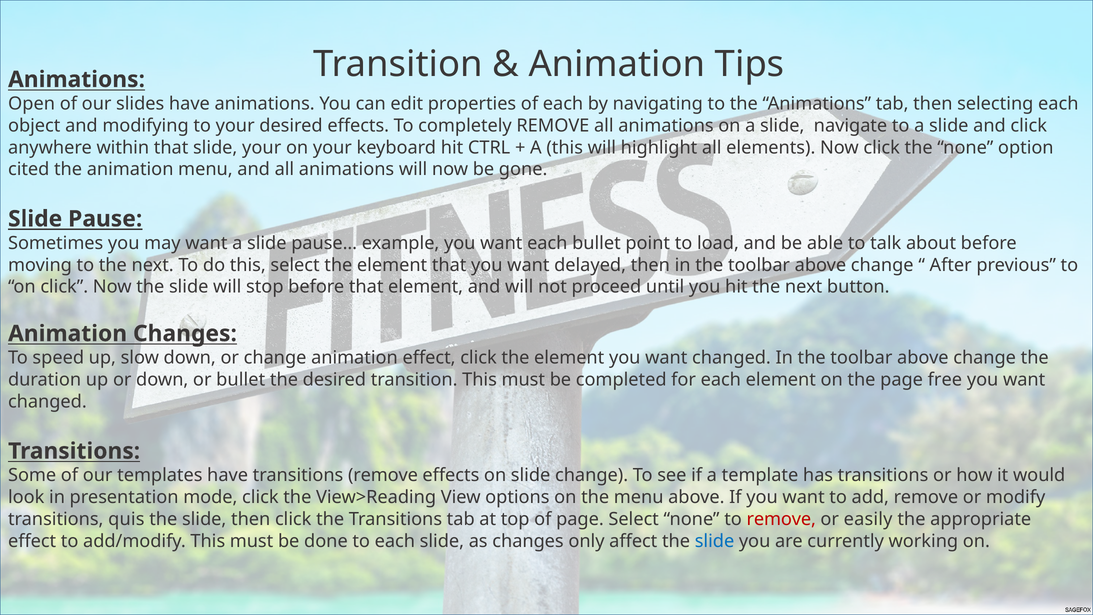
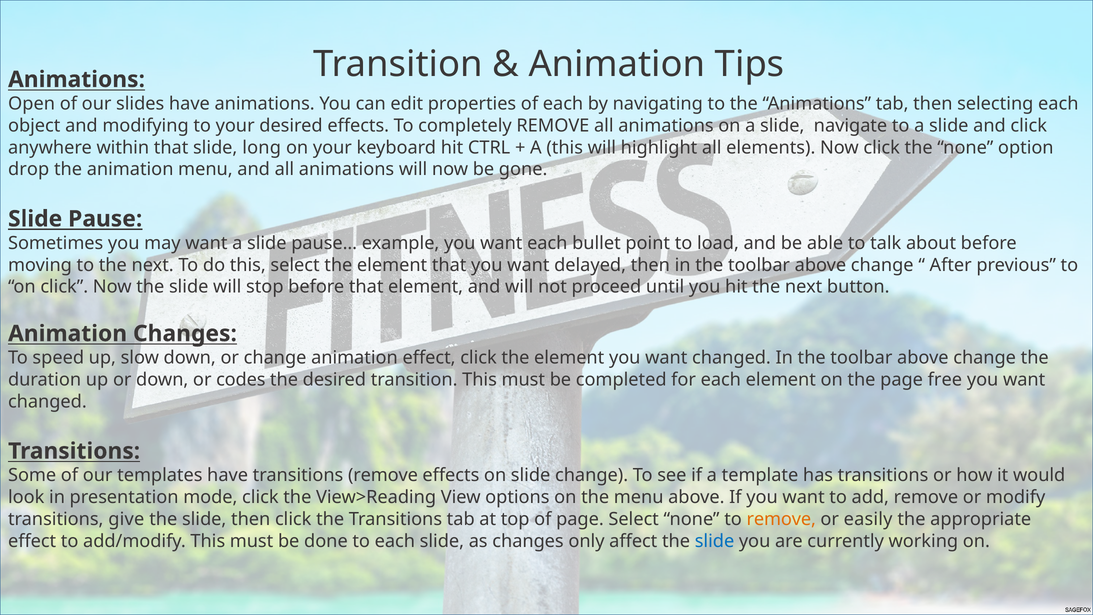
slide your: your -> long
cited: cited -> drop
or bullet: bullet -> codes
quis: quis -> give
remove at (781, 519) colour: red -> orange
